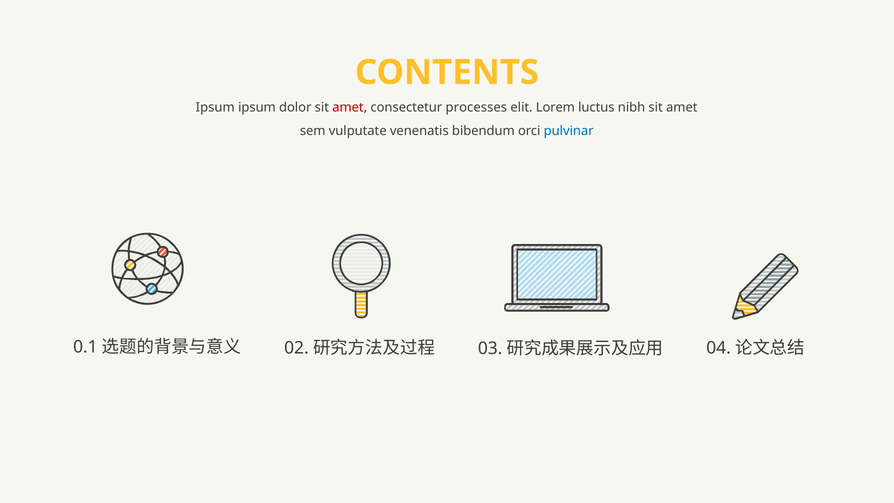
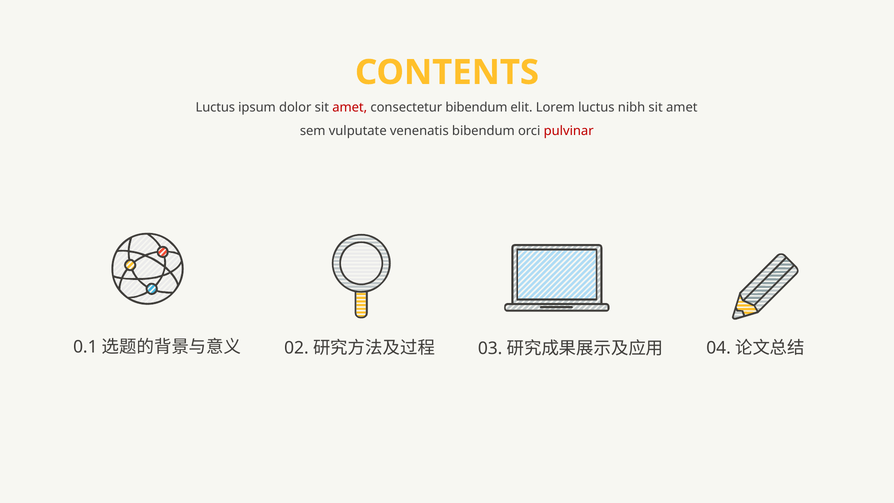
Ipsum at (215, 108): Ipsum -> Luctus
consectetur processes: processes -> bibendum
pulvinar colour: blue -> red
